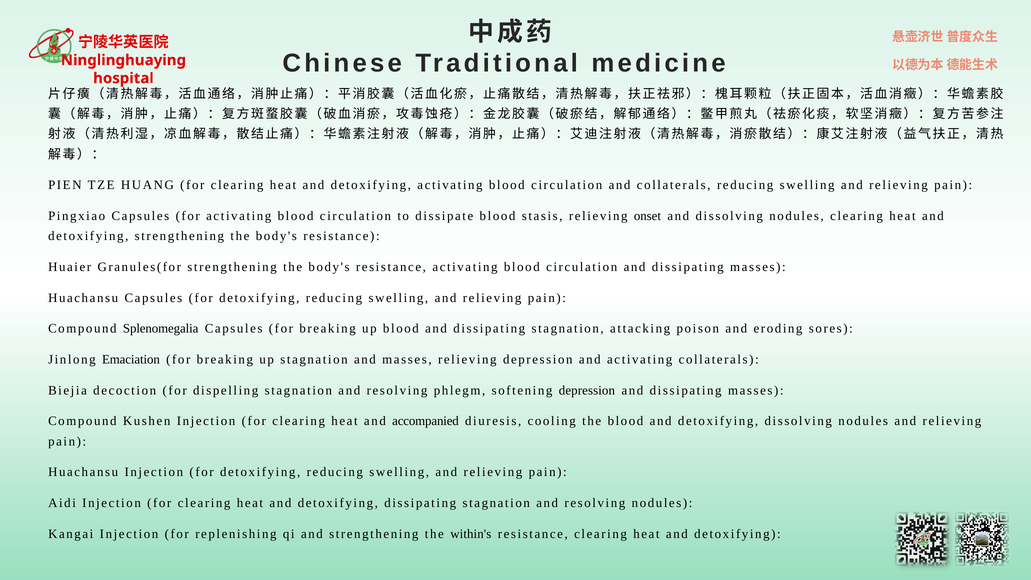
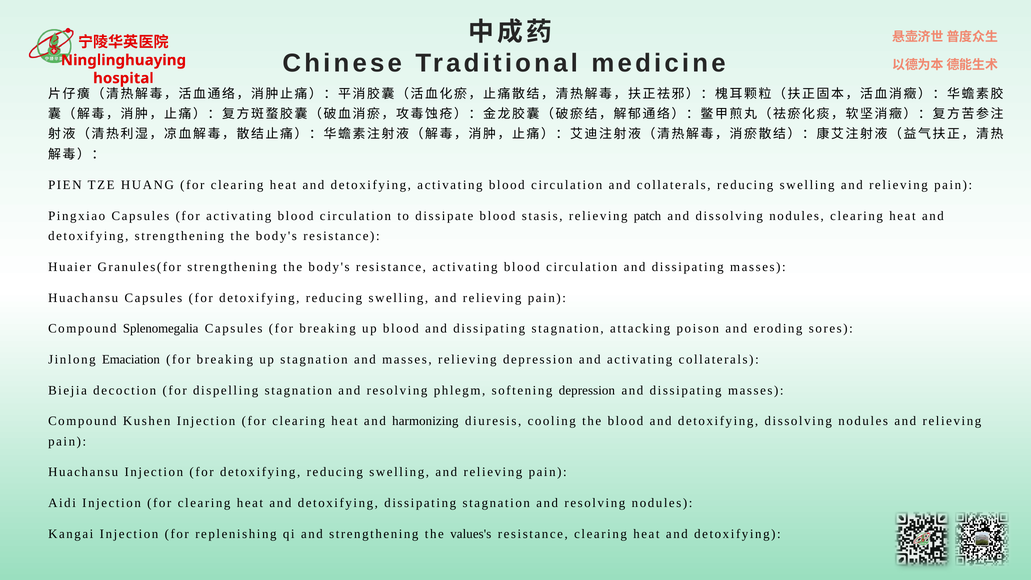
onset: onset -> patch
accompanied: accompanied -> harmonizing
within's: within's -> values's
